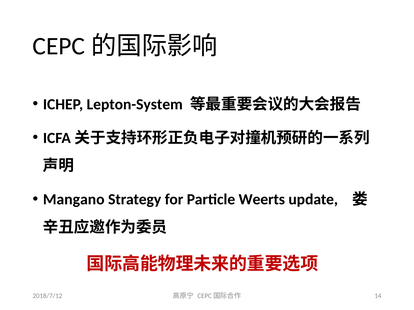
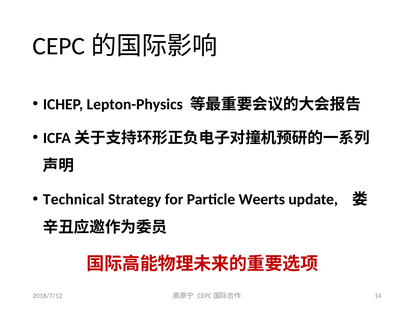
Lepton-System: Lepton-System -> Lepton-Physics
Mangano: Mangano -> Technical
